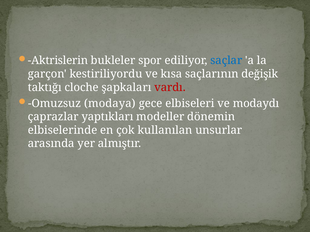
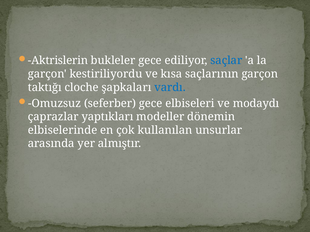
bukleler spor: spor -> gece
saçlarının değişik: değişik -> garçon
vardı colour: red -> blue
modaya: modaya -> seferber
